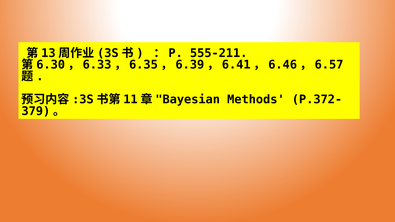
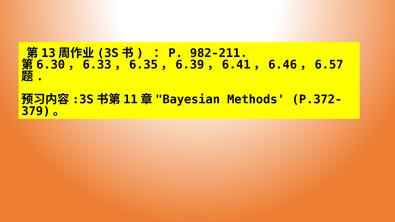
555-211: 555-211 -> 982-211
